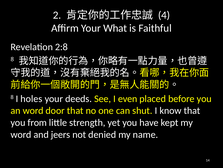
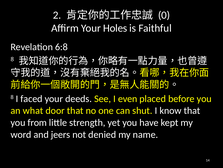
4: 4 -> 0
What: What -> Holes
2:8: 2:8 -> 6:8
holes: holes -> faced
an word: word -> what
